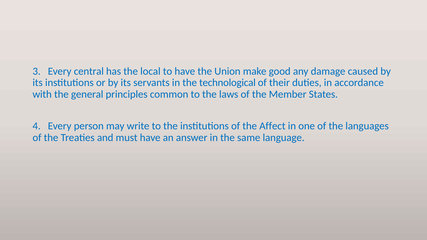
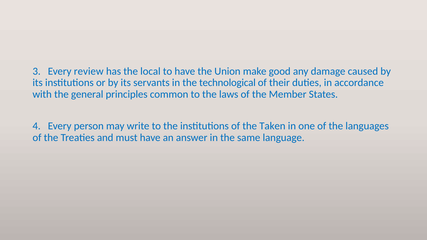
central: central -> review
Affect: Affect -> Taken
